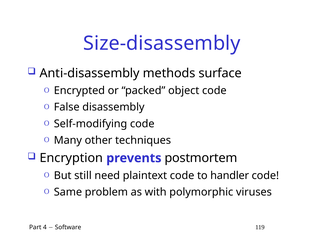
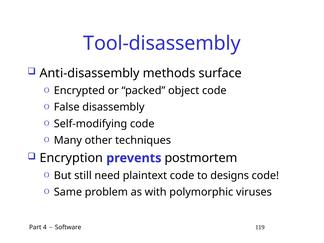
Size-disassembly: Size-disassembly -> Tool-disassembly
handler: handler -> designs
